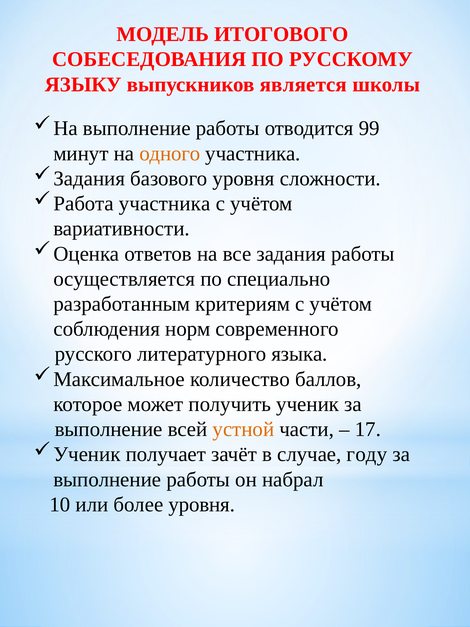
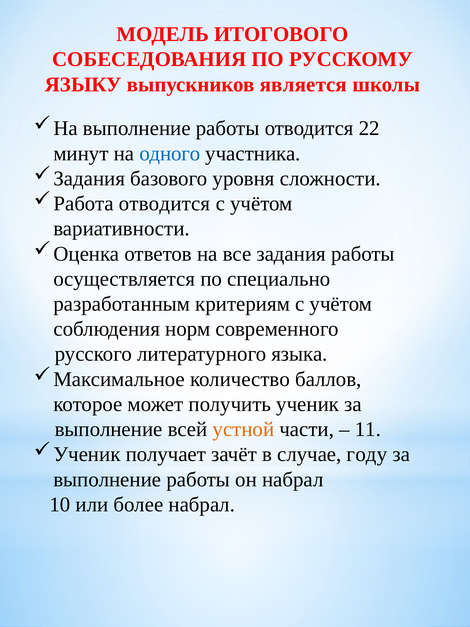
99: 99 -> 22
одного colour: orange -> blue
участника at (165, 204): участника -> отводится
17: 17 -> 11
более уровня: уровня -> набрал
